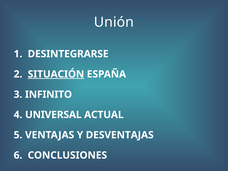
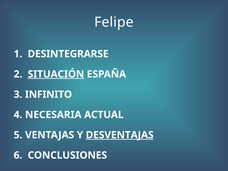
Unión: Unión -> Felipe
UNIVERSAL: UNIVERSAL -> NECESARIA
DESVENTAJAS underline: none -> present
